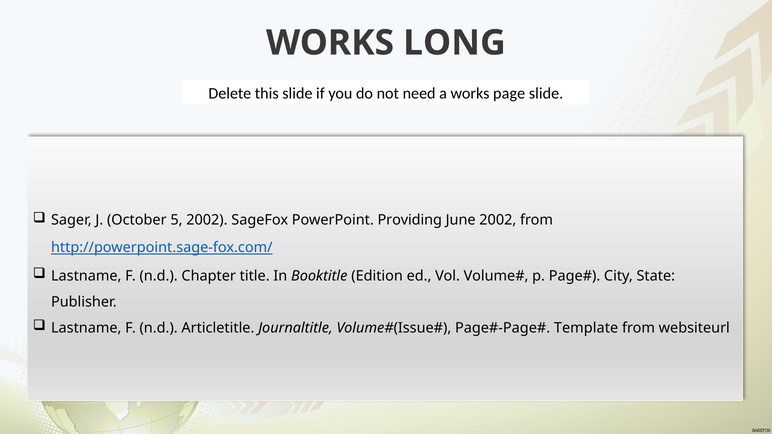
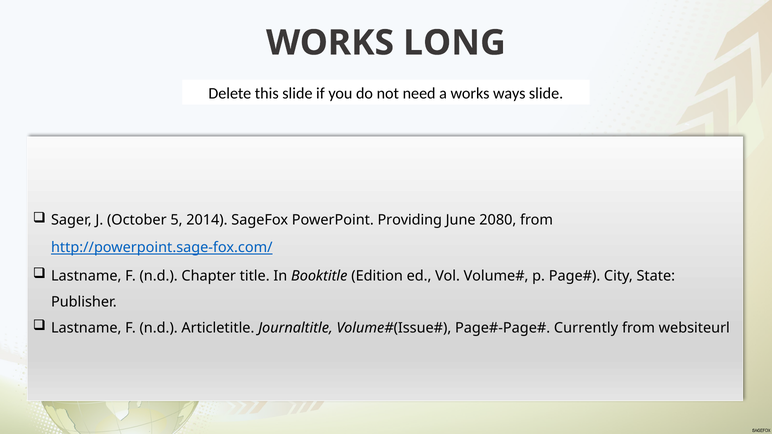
page: page -> ways
5 2002: 2002 -> 2014
June 2002: 2002 -> 2080
Template: Template -> Currently
